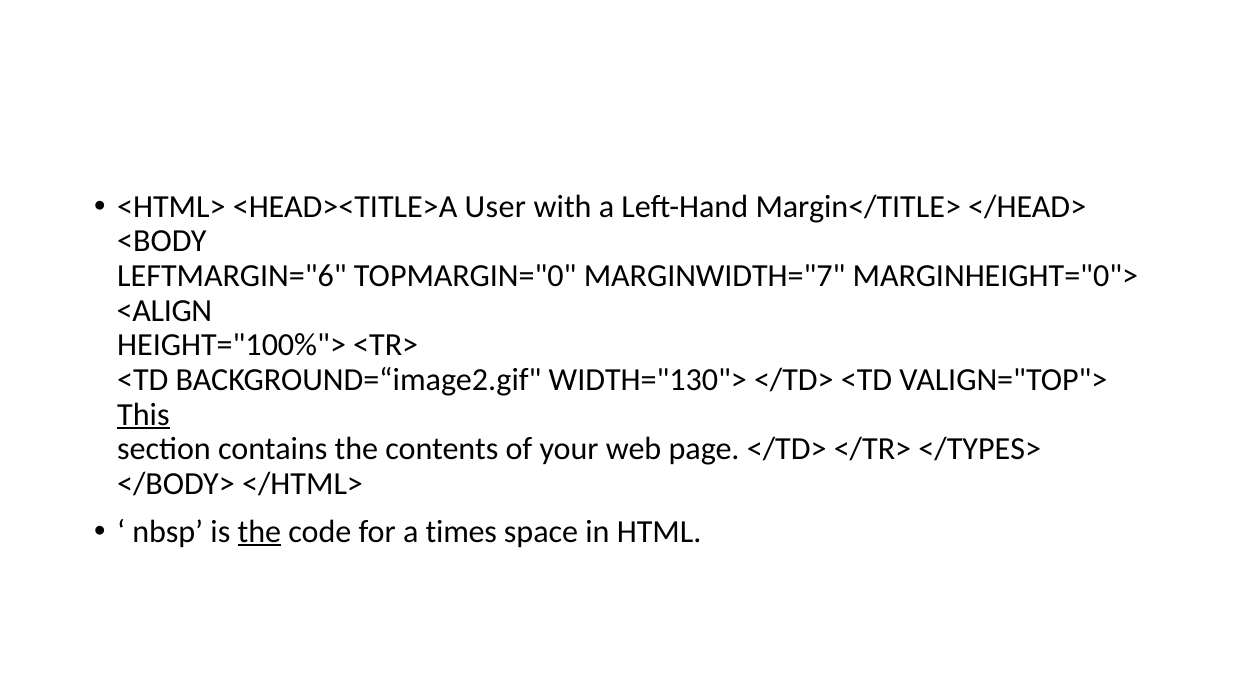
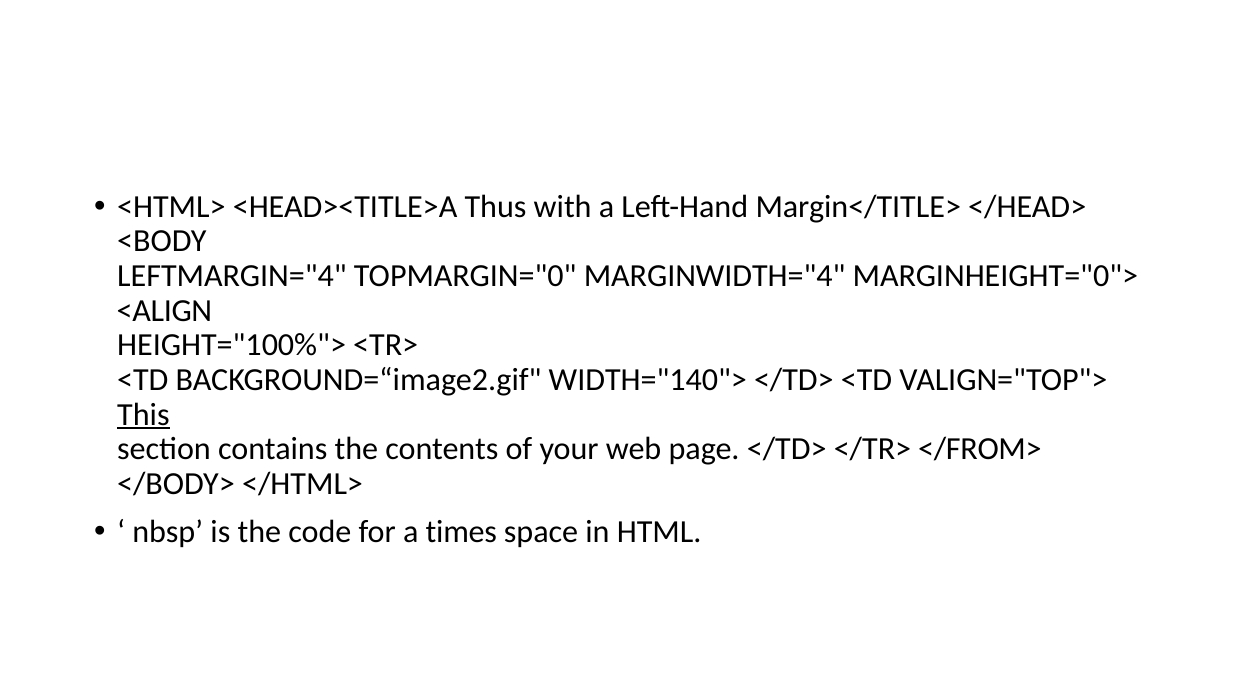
User: User -> Thus
LEFTMARGIN="6: LEFTMARGIN="6 -> LEFTMARGIN="4
MARGINWIDTH="7: MARGINWIDTH="7 -> MARGINWIDTH="4
WIDTH="130">: WIDTH="130"> -> WIDTH="140">
</TYPES>: </TYPES> -> </FROM>
the at (259, 532) underline: present -> none
